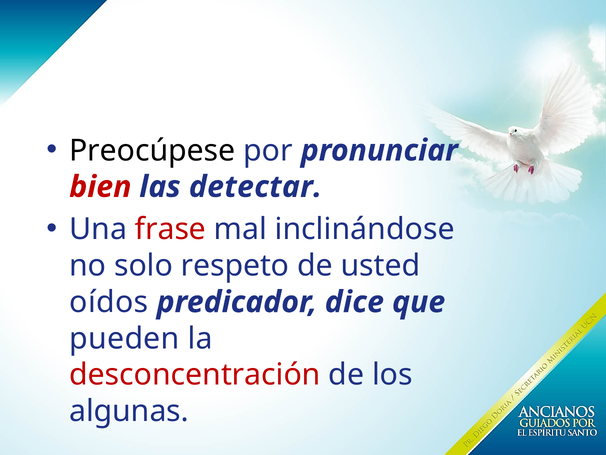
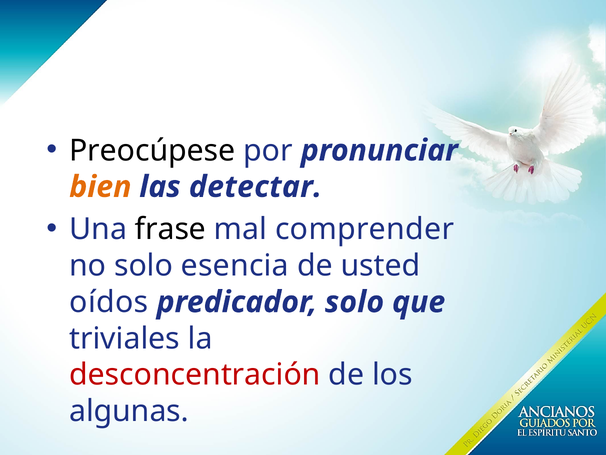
bien colour: red -> orange
frase colour: red -> black
inclinándose: inclinándose -> comprender
respeto: respeto -> esencia
predicador dice: dice -> solo
pueden: pueden -> triviales
